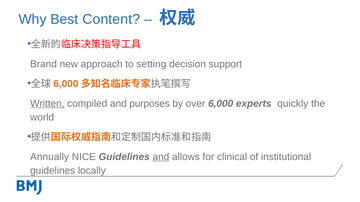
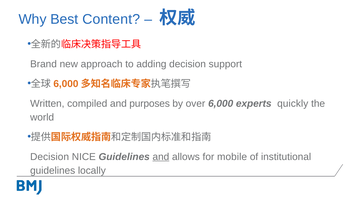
setting: setting -> adding
Written underline: present -> none
Annually at (50, 157): Annually -> Decision
clinical: clinical -> mobile
